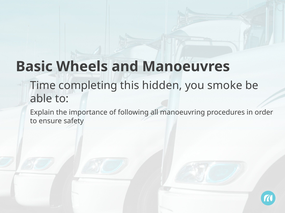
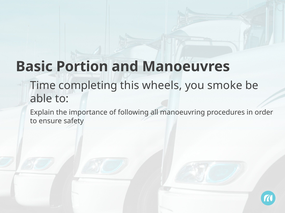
Wheels: Wheels -> Portion
hidden: hidden -> wheels
